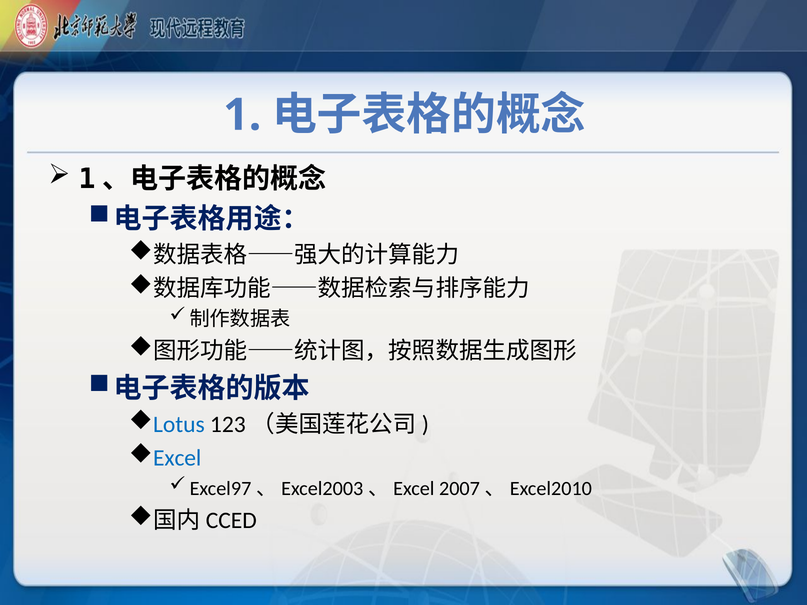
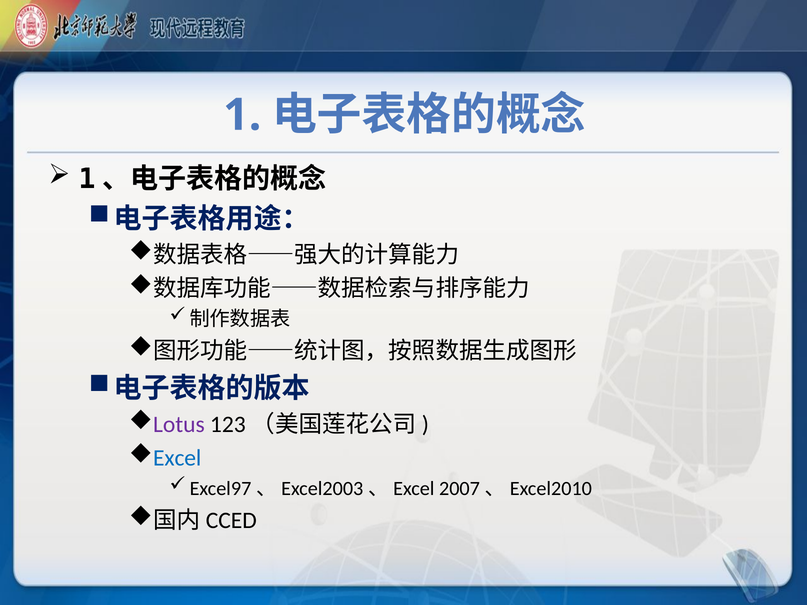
Lotus colour: blue -> purple
